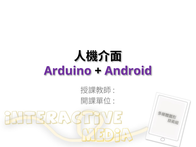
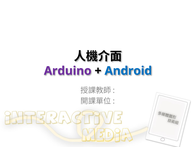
Android colour: purple -> blue
